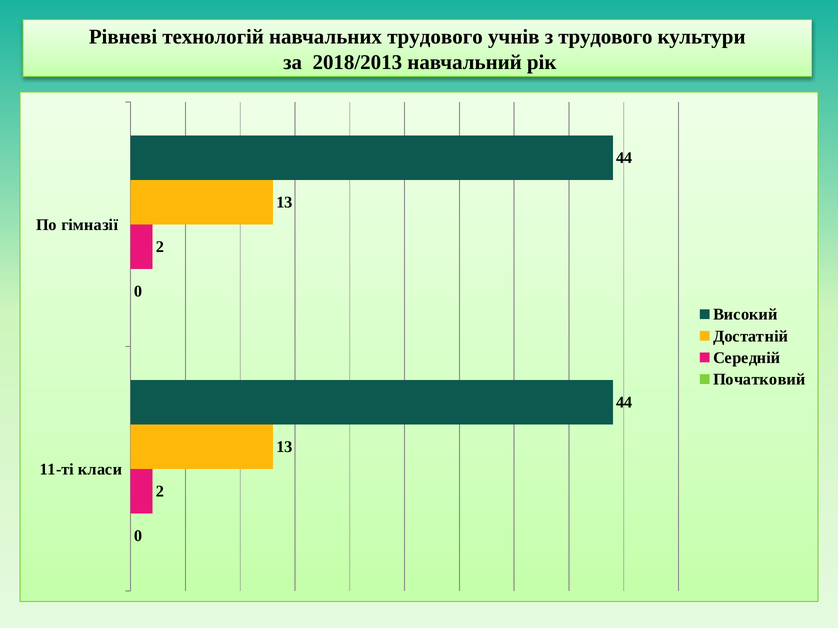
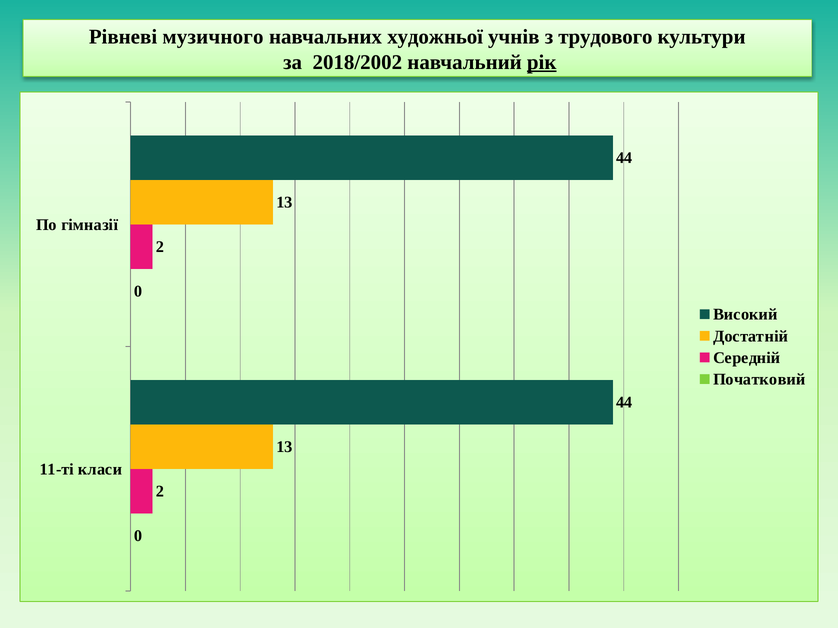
технологій: технологій -> музичного
навчальних трудового: трудового -> художньої
2018/2013: 2018/2013 -> 2018/2002
рік underline: none -> present
